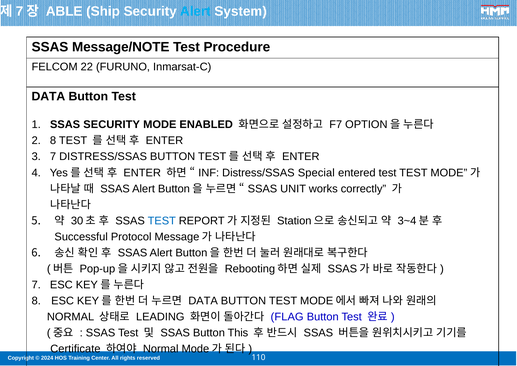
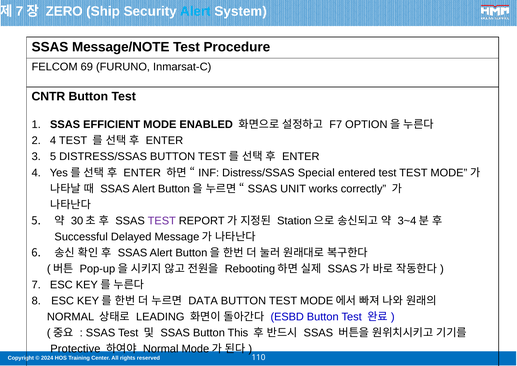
ABLE: ABLE -> ZERO
22: 22 -> 69
DATA at (48, 96): DATA -> CNTR
SSAS SECURITY: SECURITY -> EFFICIENT
2 8: 8 -> 4
3 7: 7 -> 5
TEST at (162, 220) colour: blue -> purple
Protocol: Protocol -> Delayed
FLAG: FLAG -> ESBD
Certificate: Certificate -> Protective
